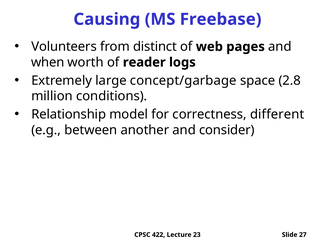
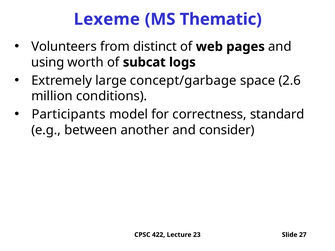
Causing: Causing -> Lexeme
Freebase: Freebase -> Thematic
when: when -> using
reader: reader -> subcat
2.8: 2.8 -> 2.6
Relationship: Relationship -> Participants
different: different -> standard
